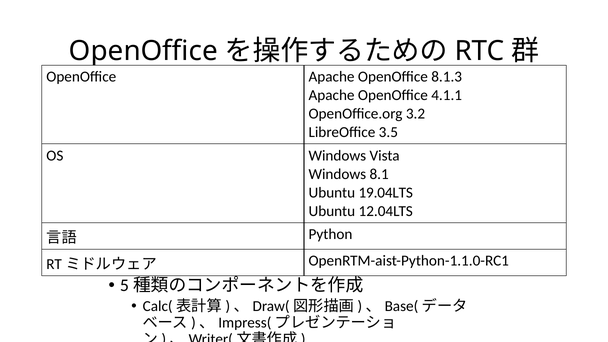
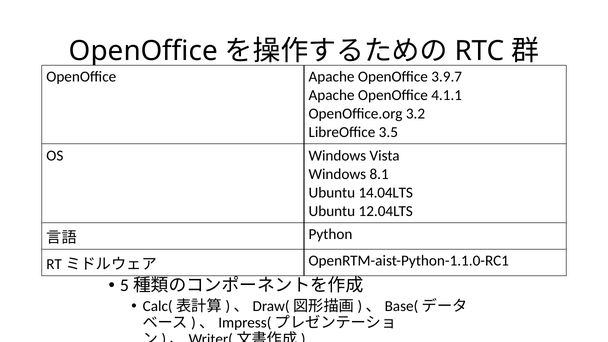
8.1.3: 8.1.3 -> 3.9.7
19.04LTS: 19.04LTS -> 14.04LTS
